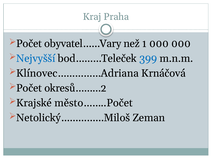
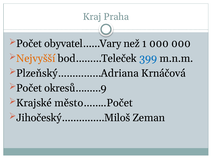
Nejvyšší colour: blue -> orange
Klínovec……………Adriana: Klínovec……………Adriana -> Plzeňský……………Adriana
okresů………2: okresů………2 -> okresů………9
Netolický……………Miloš: Netolický……………Miloš -> Jihočeský……………Miloš
